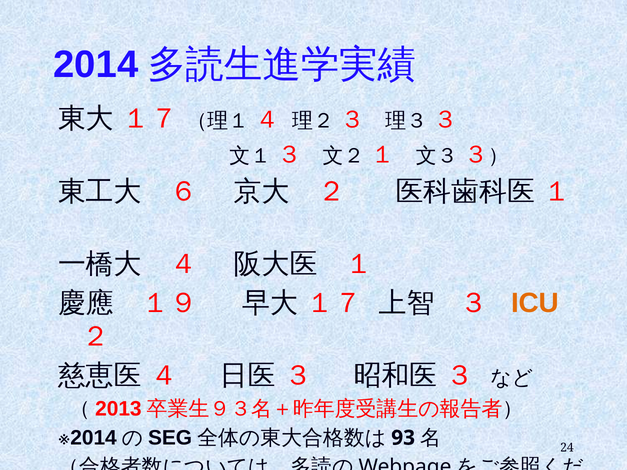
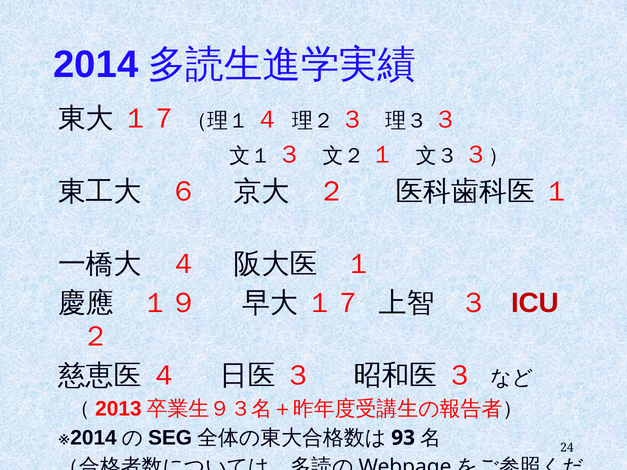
ICU colour: orange -> red
